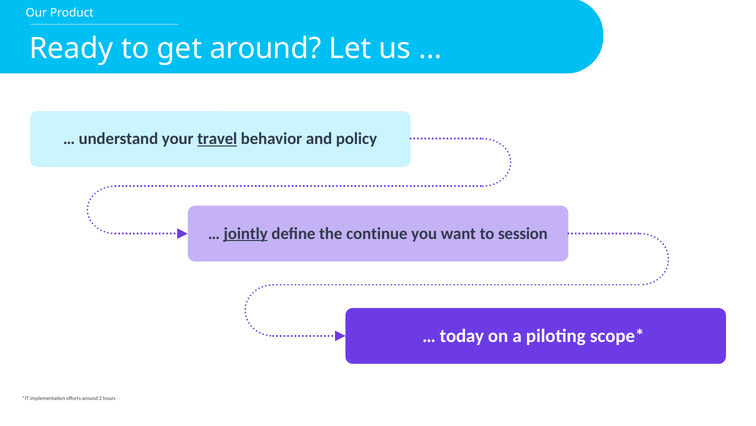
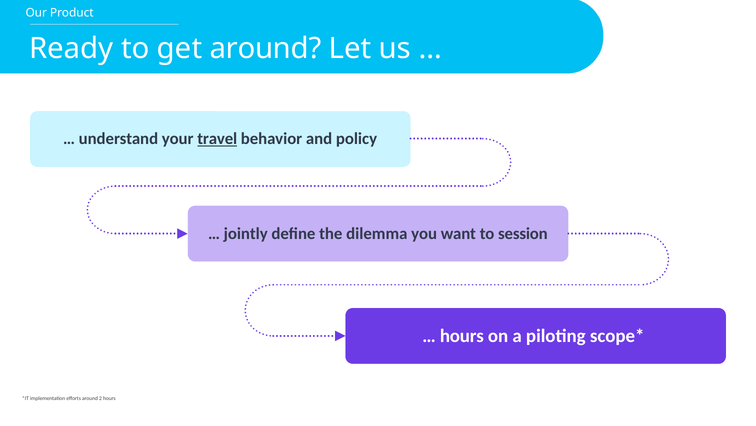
jointly underline: present -> none
continue: continue -> dilemma
today at (462, 336): today -> hours
